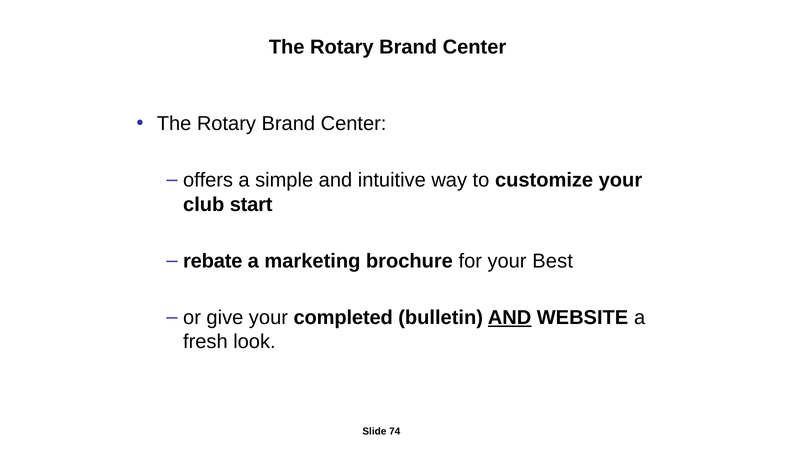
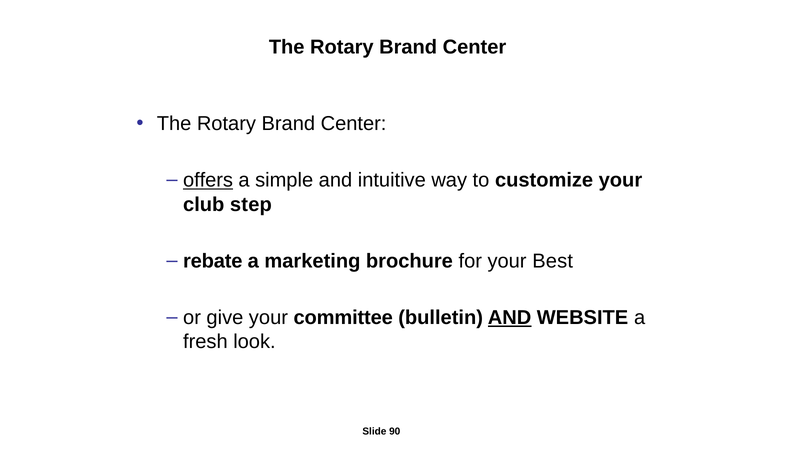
offers underline: none -> present
start: start -> step
completed: completed -> committee
74: 74 -> 90
